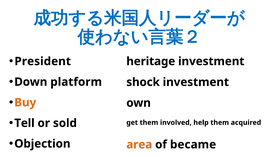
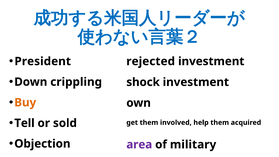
heritage: heritage -> rejected
platform: platform -> crippling
area colour: orange -> purple
became: became -> military
